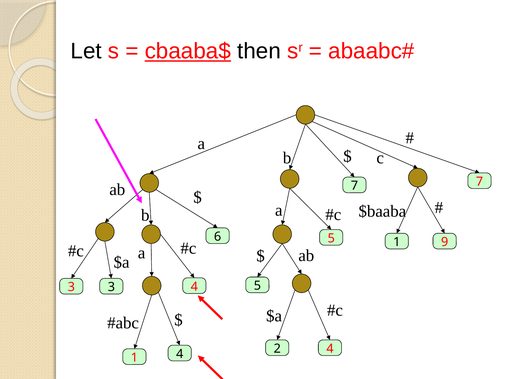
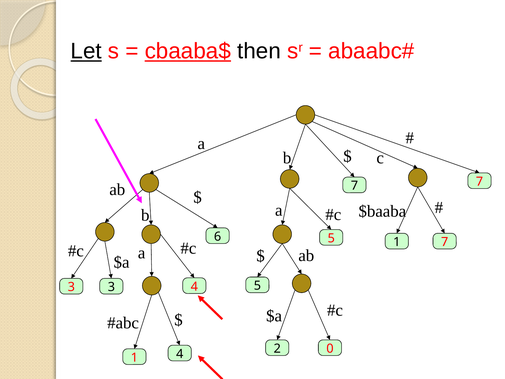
Let underline: none -> present
1 9: 9 -> 7
2 4: 4 -> 0
